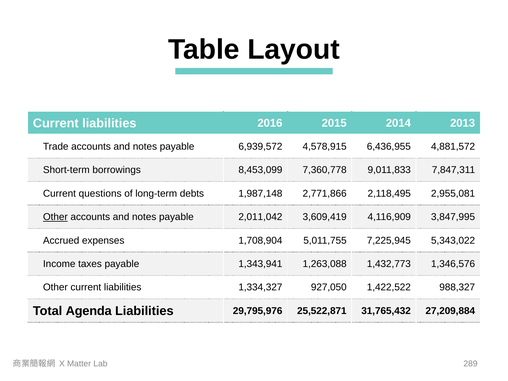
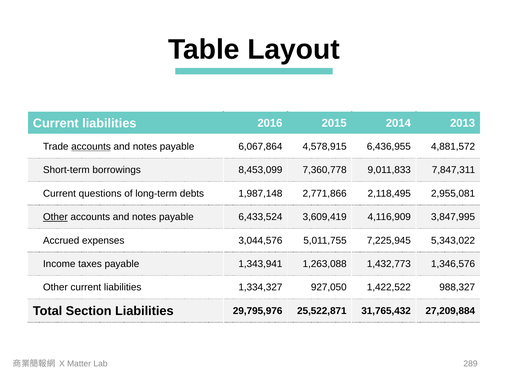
accounts at (91, 147) underline: none -> present
6,939,572: 6,939,572 -> 6,067,864
2,011,042: 2,011,042 -> 6,433,524
1,708,904: 1,708,904 -> 3,044,576
Agenda: Agenda -> Section
